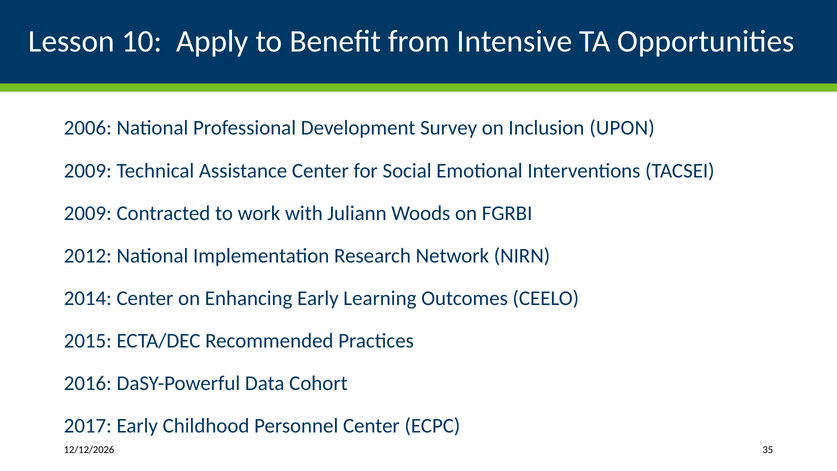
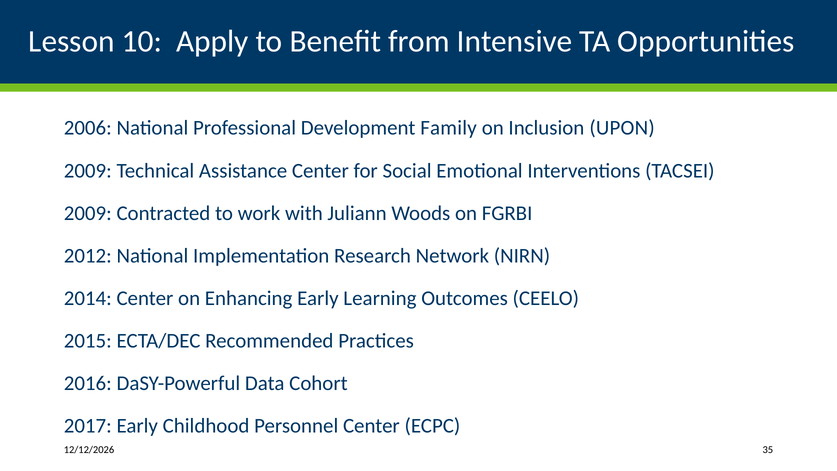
Survey: Survey -> Family
